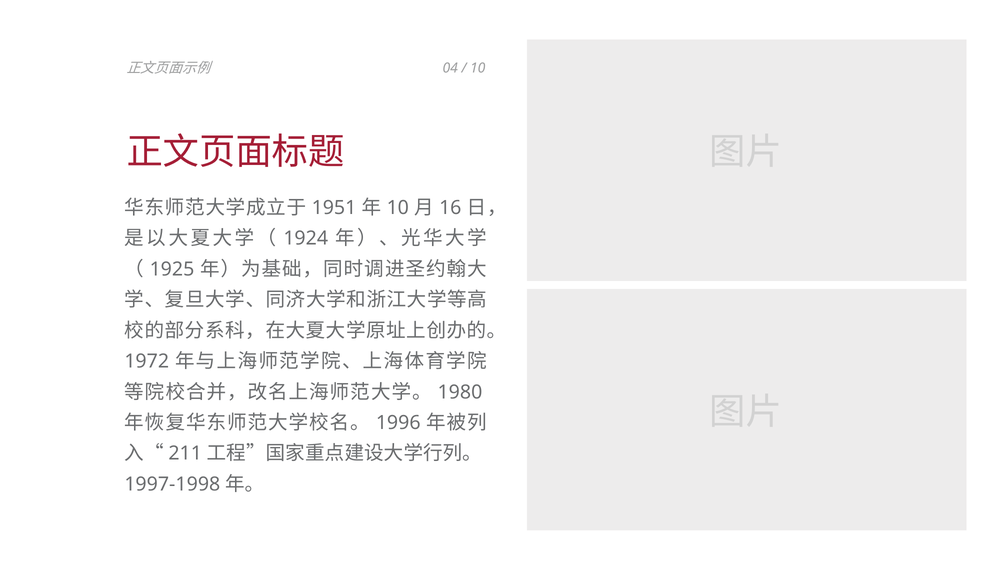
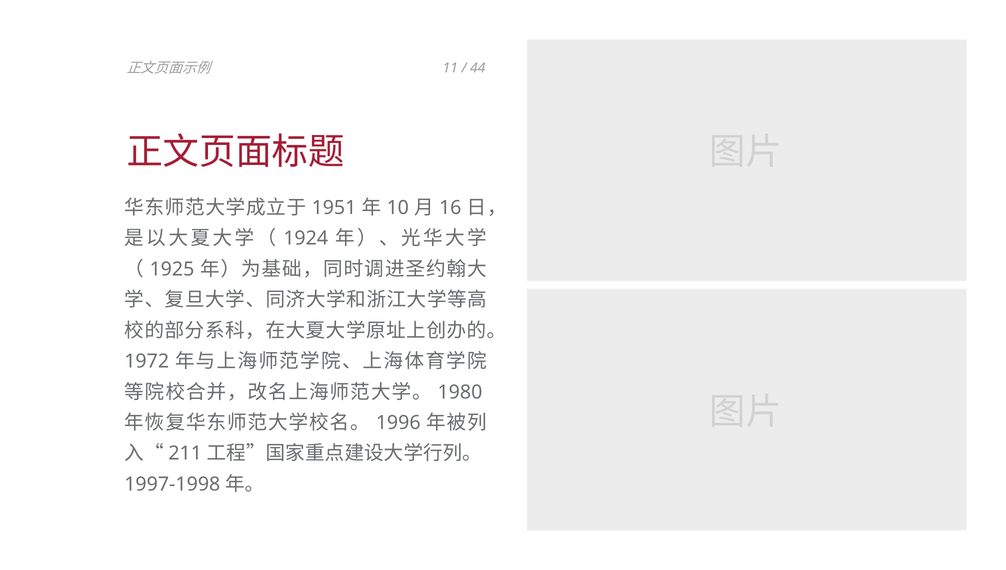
04: 04 -> 11
10 at (478, 68): 10 -> 44
